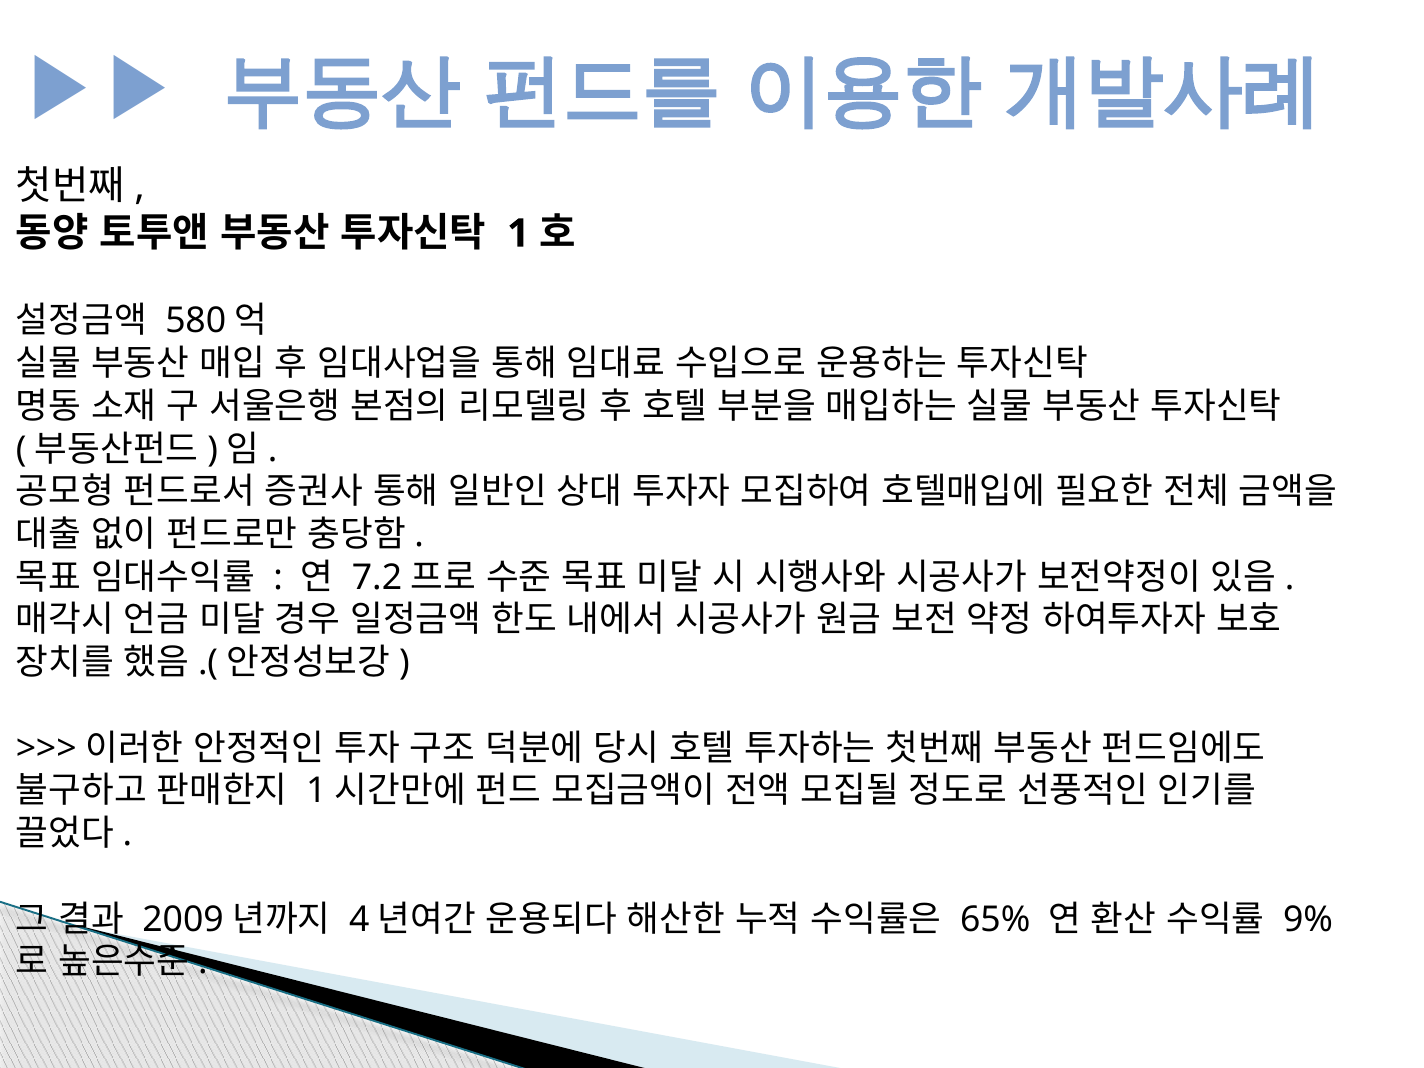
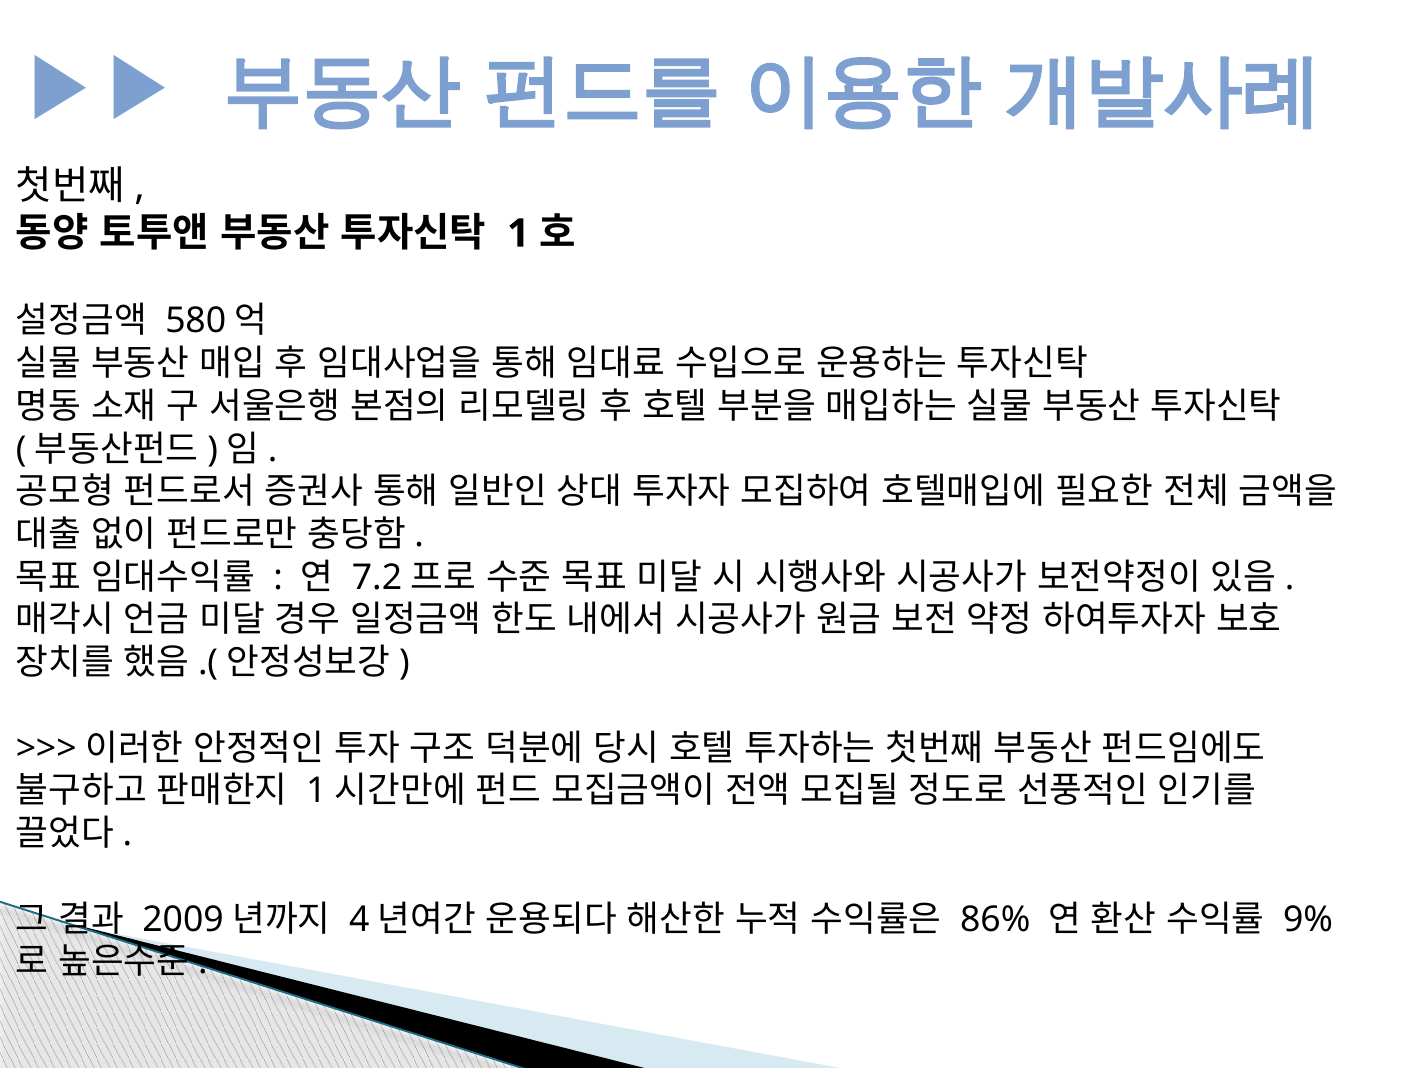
65%: 65% -> 86%
